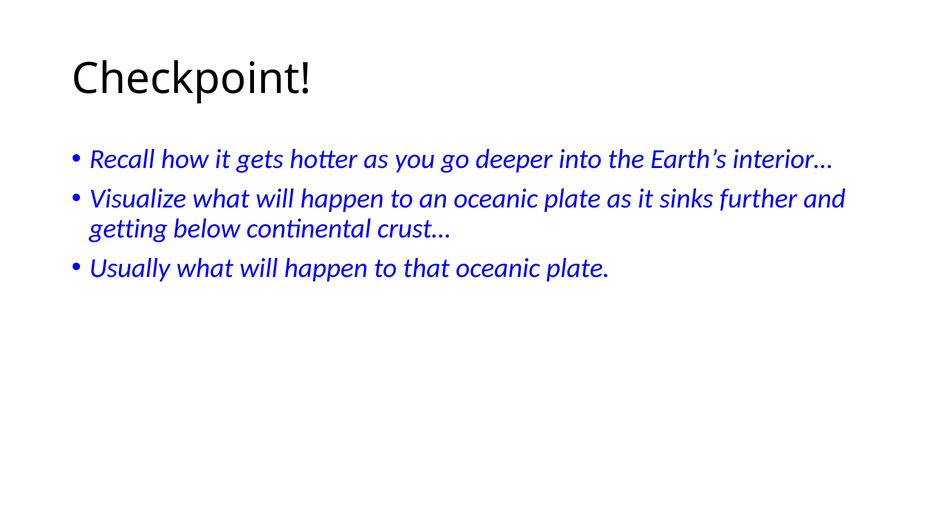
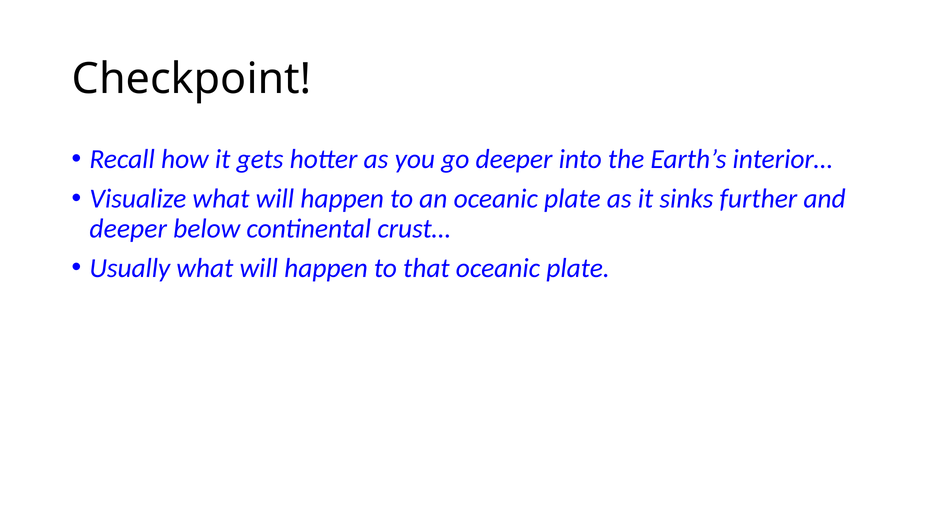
getting at (128, 228): getting -> deeper
